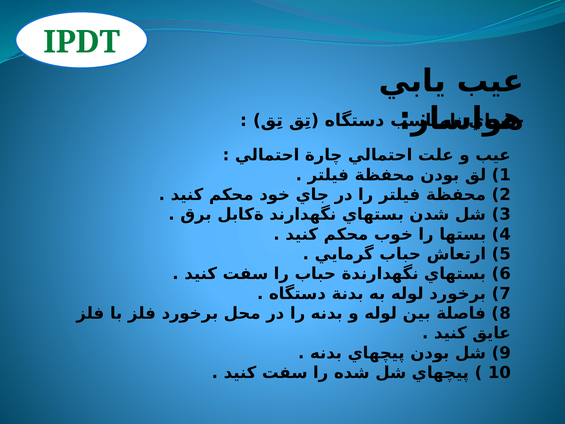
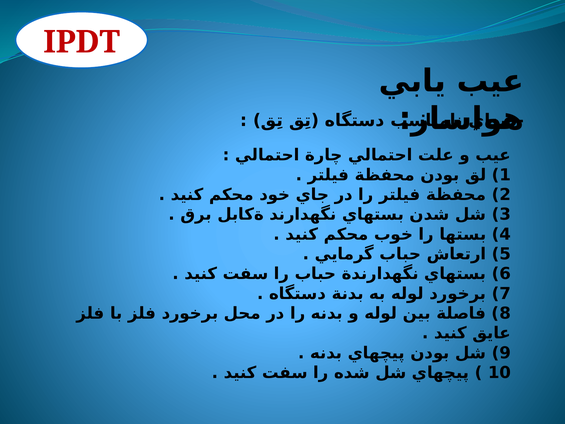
IPDT colour: green -> red
